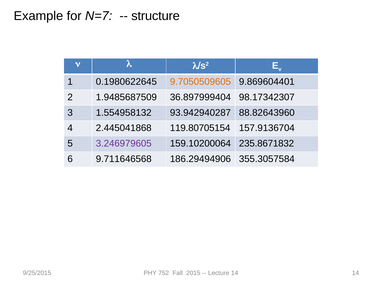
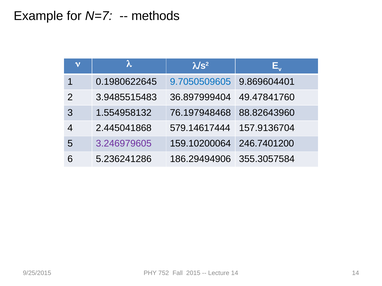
structure: structure -> methods
9.7050509605 colour: orange -> blue
1.9485687509: 1.9485687509 -> 3.9485515483
98.17342307: 98.17342307 -> 49.47841760
93.942940287: 93.942940287 -> 76.197948468
119.80705154: 119.80705154 -> 579.14617444
235.8671832: 235.8671832 -> 246.7401200
9.711646568: 9.711646568 -> 5.236241286
